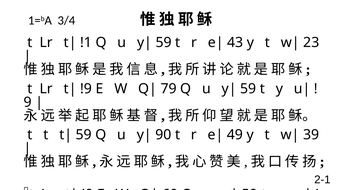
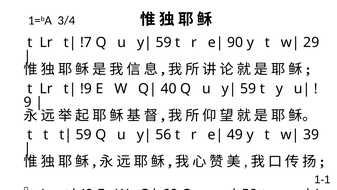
!1: !1 -> !7
43: 43 -> 90
23: 23 -> 29
79: 79 -> 40
90: 90 -> 56
2-1: 2-1 -> 1-1
